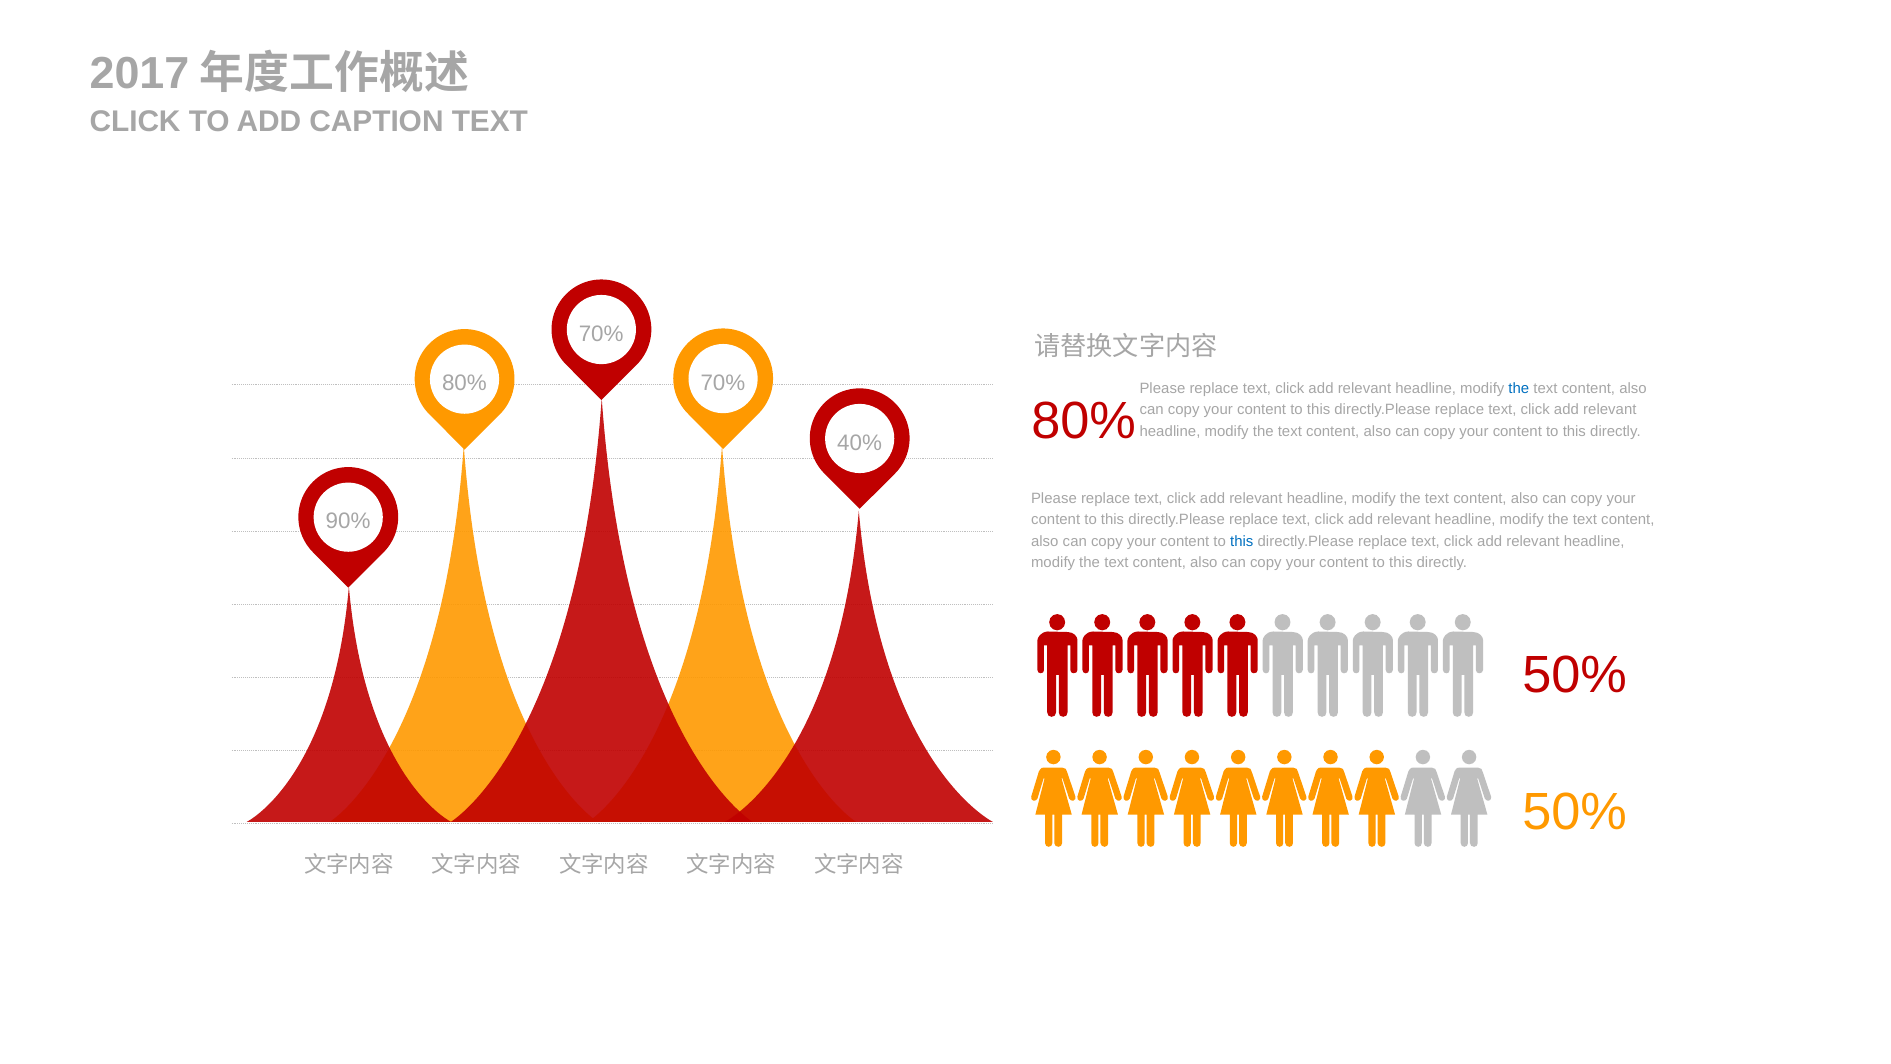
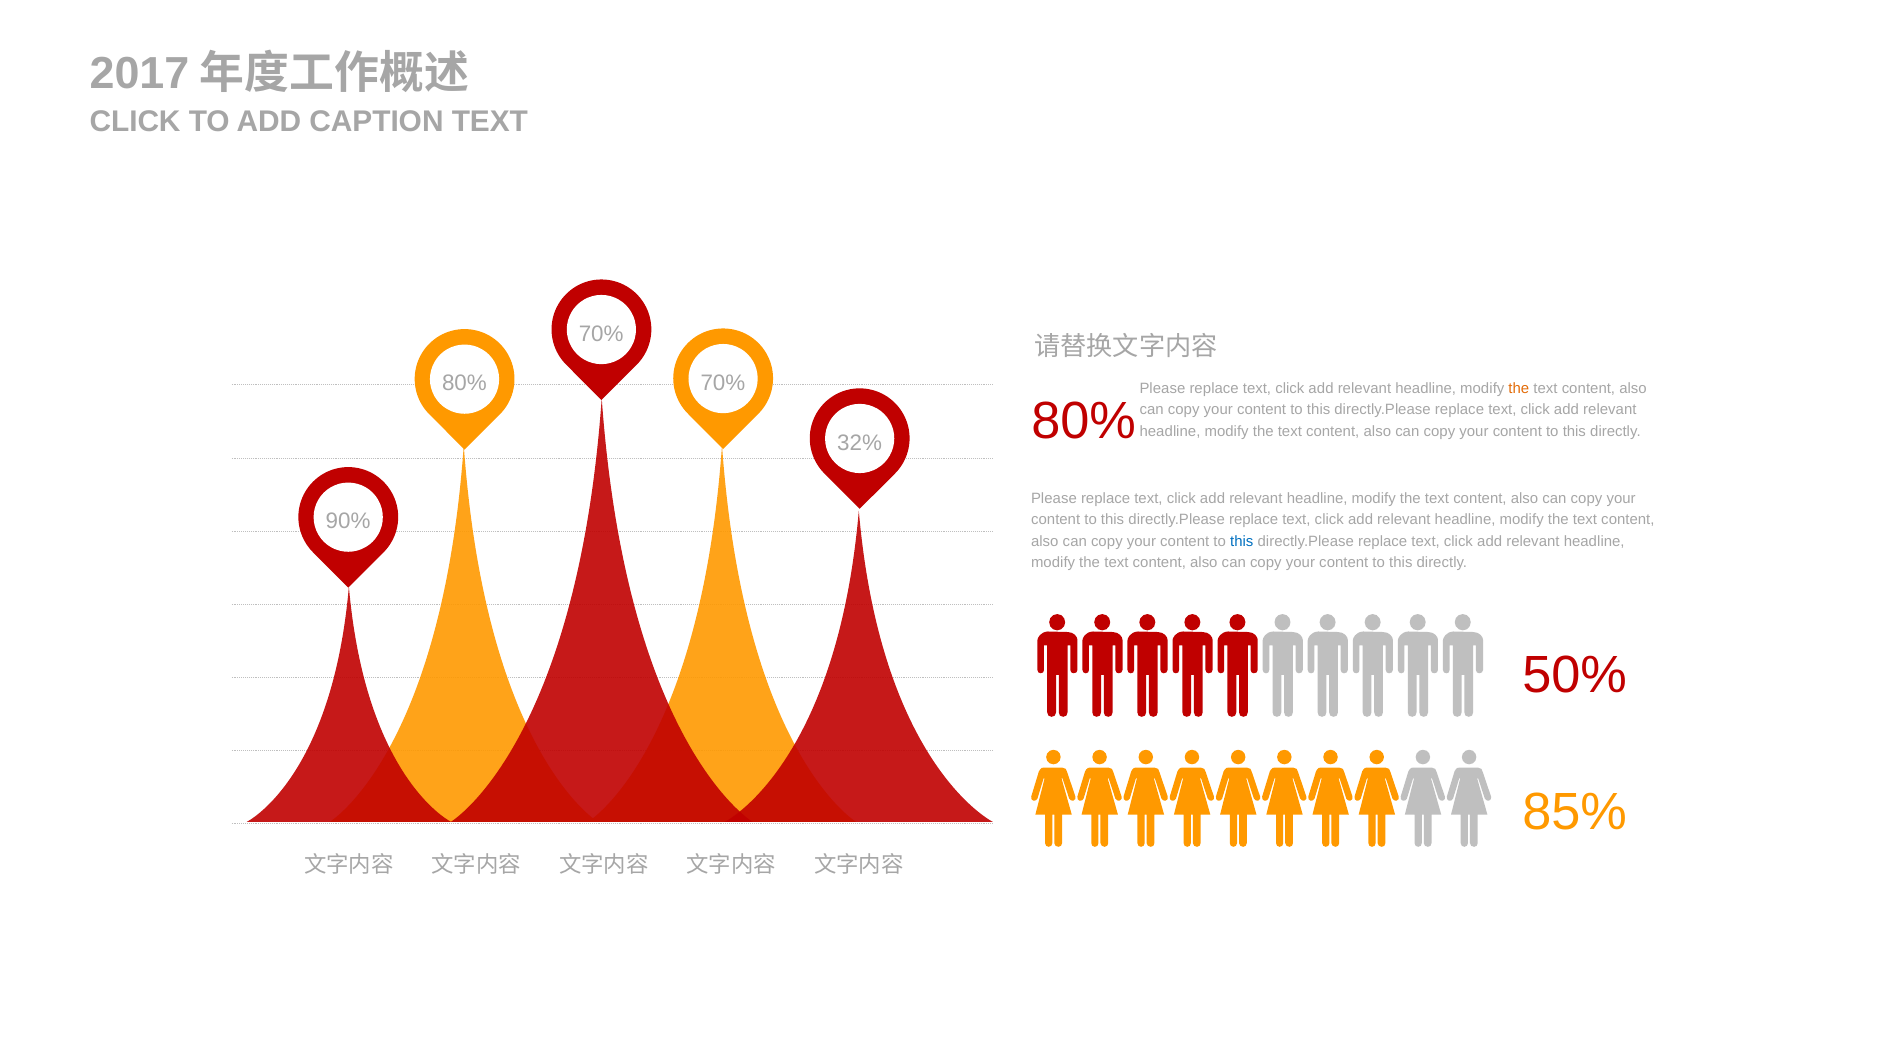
the at (1519, 388) colour: blue -> orange
40%: 40% -> 32%
50% at (1575, 812): 50% -> 85%
